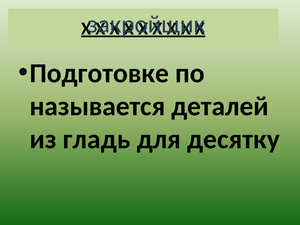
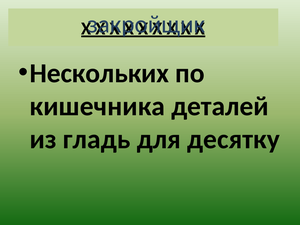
Подготовке: Подготовке -> Нескольких
называется: называется -> кишечника
